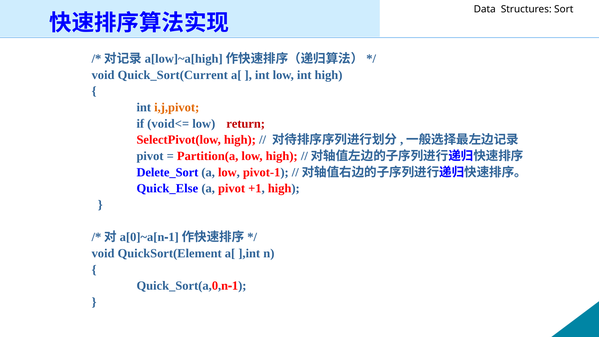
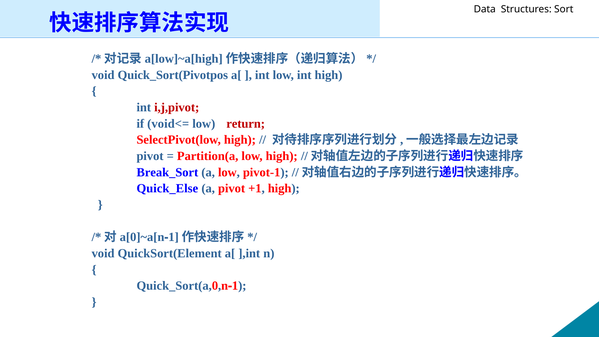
Quick_Sort(Current: Quick_Sort(Current -> Quick_Sort(Pivotpos
i,j,pivot colour: orange -> red
Delete_Sort: Delete_Sort -> Break_Sort
